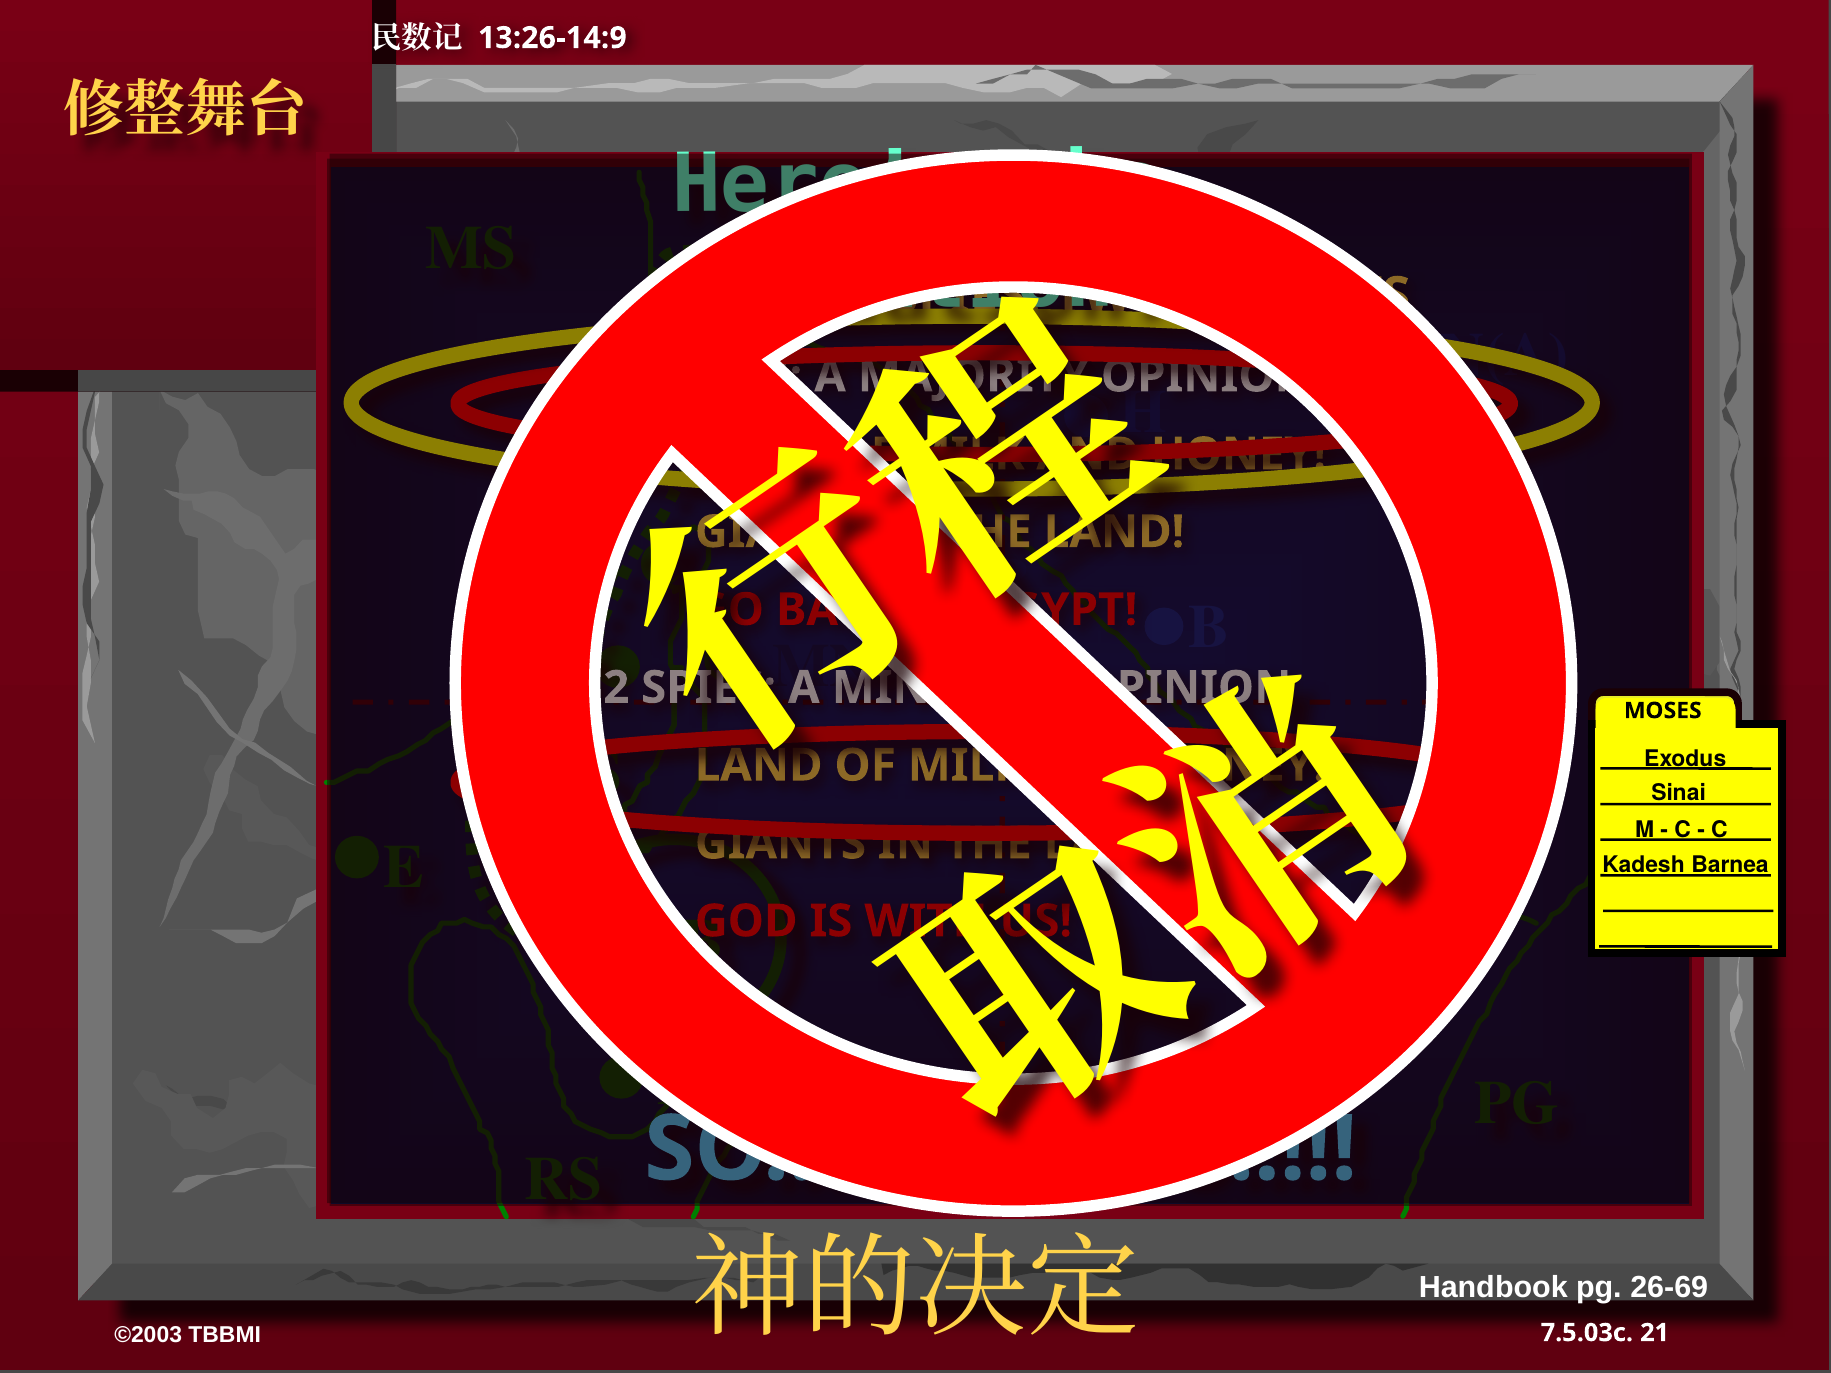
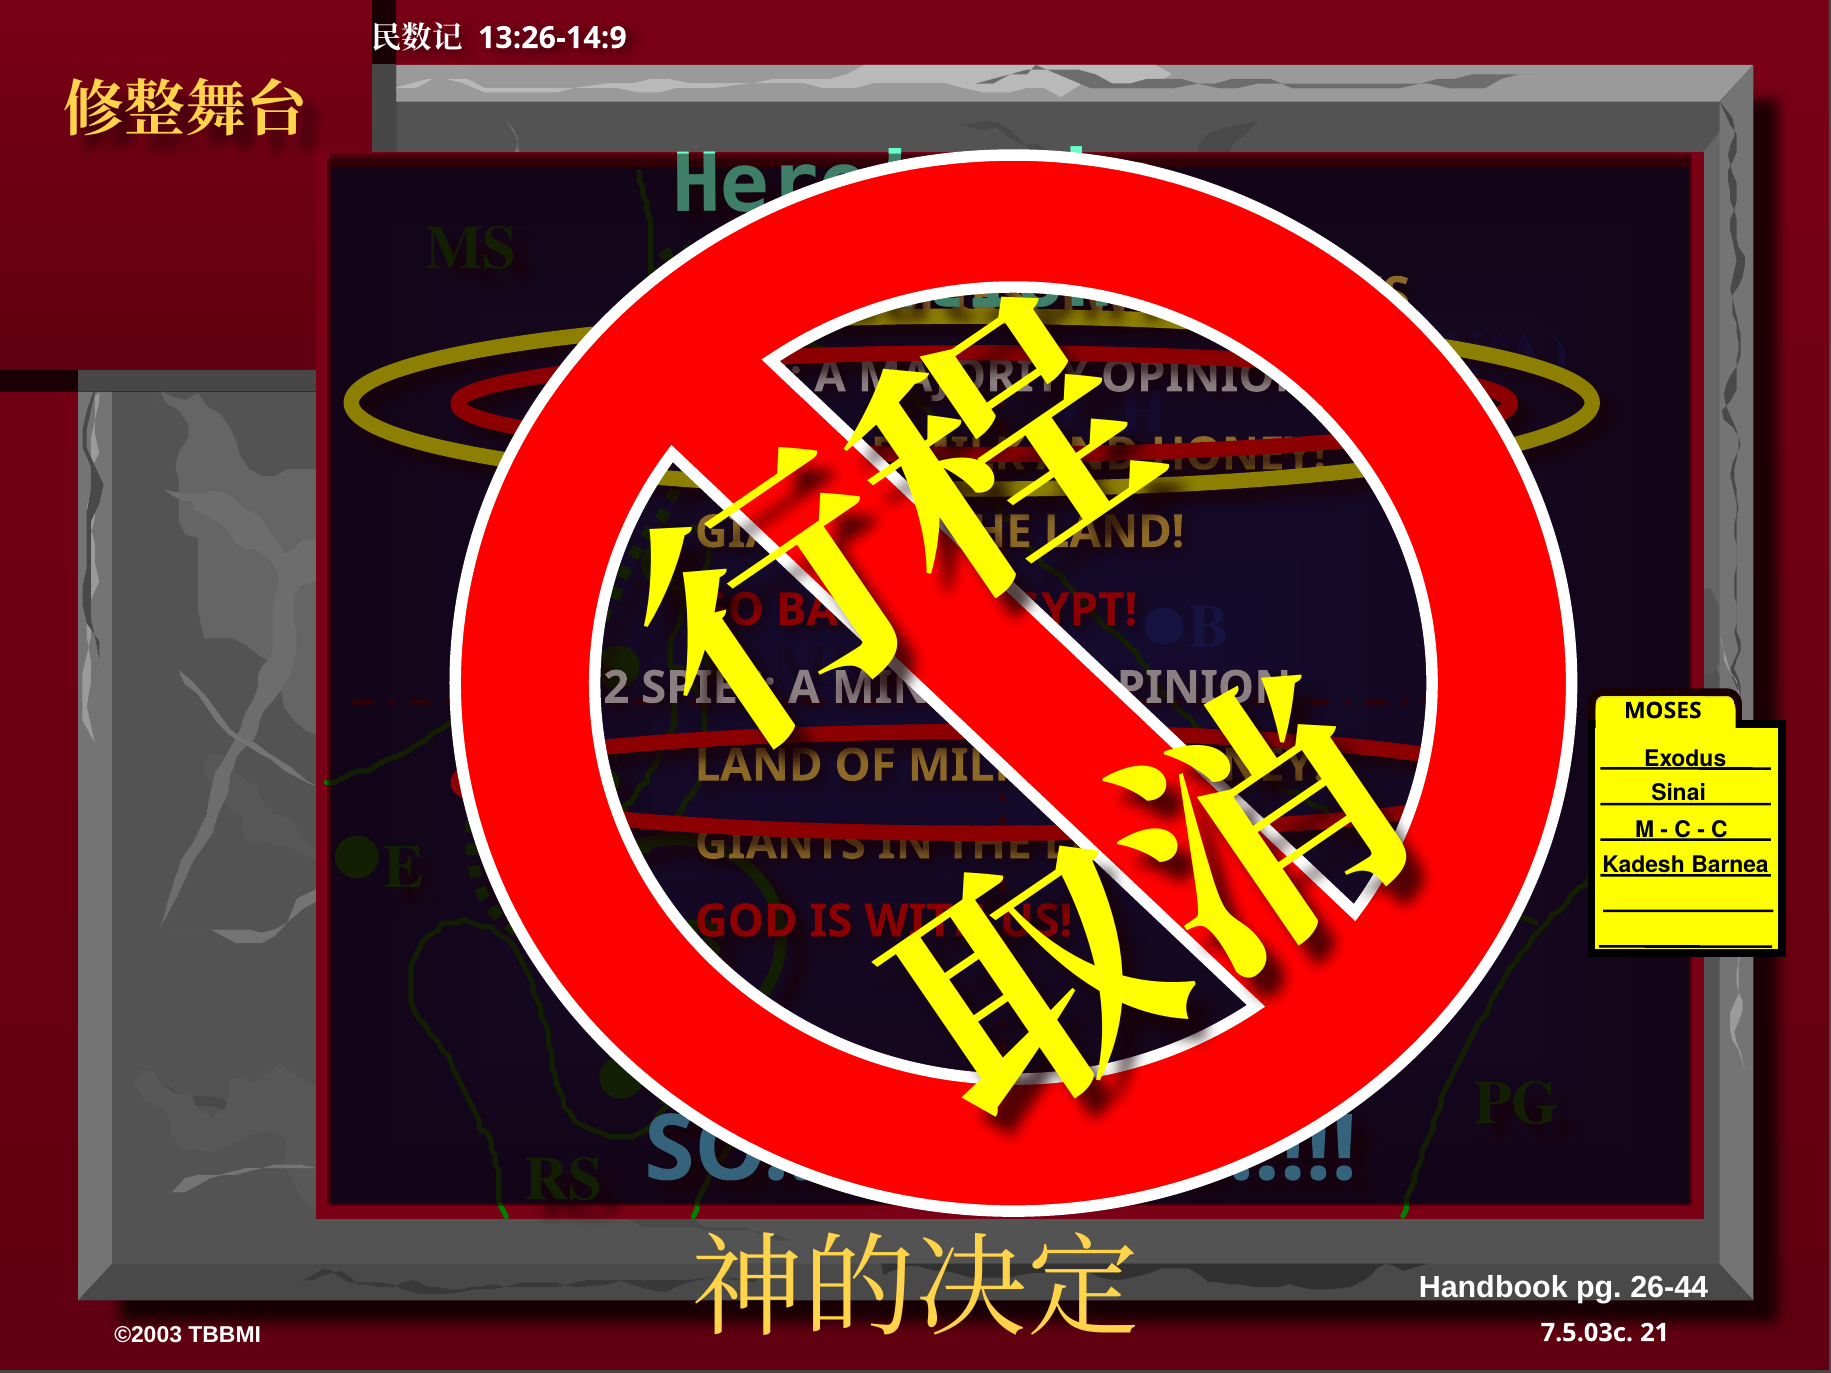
26-69: 26-69 -> 26-44
